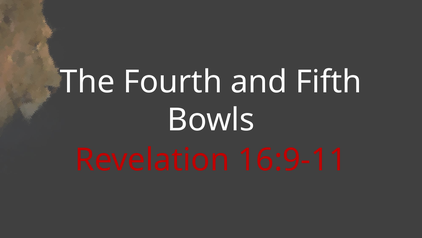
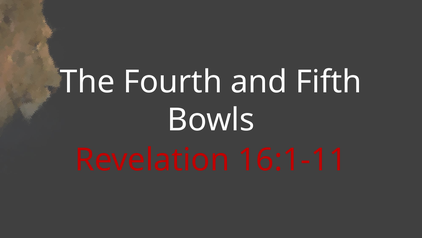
16:9-11: 16:9-11 -> 16:1-11
